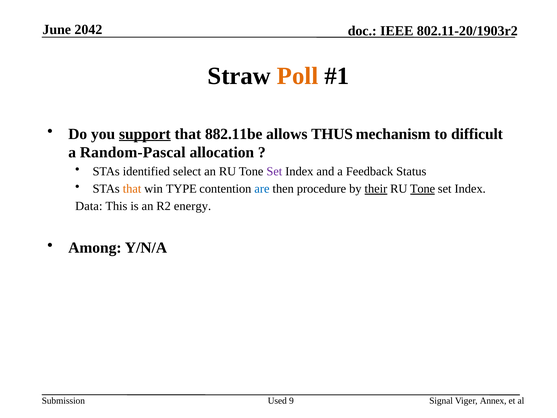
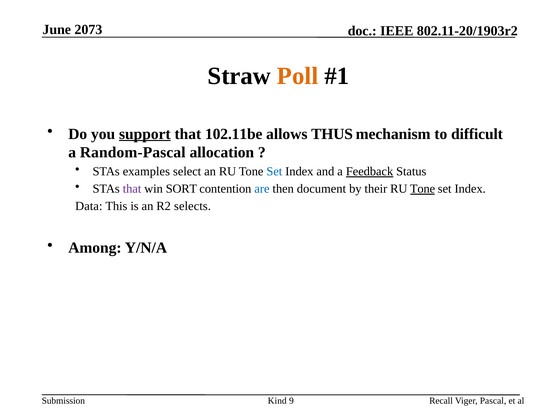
2042: 2042 -> 2073
882.11be: 882.11be -> 102.11be
identified: identified -> examples
Set at (274, 171) colour: purple -> blue
Feedback underline: none -> present
that at (132, 189) colour: orange -> purple
TYPE: TYPE -> SORT
procedure: procedure -> document
their underline: present -> none
energy: energy -> selects
Used: Used -> Kind
Signal: Signal -> Recall
Annex: Annex -> Pascal
